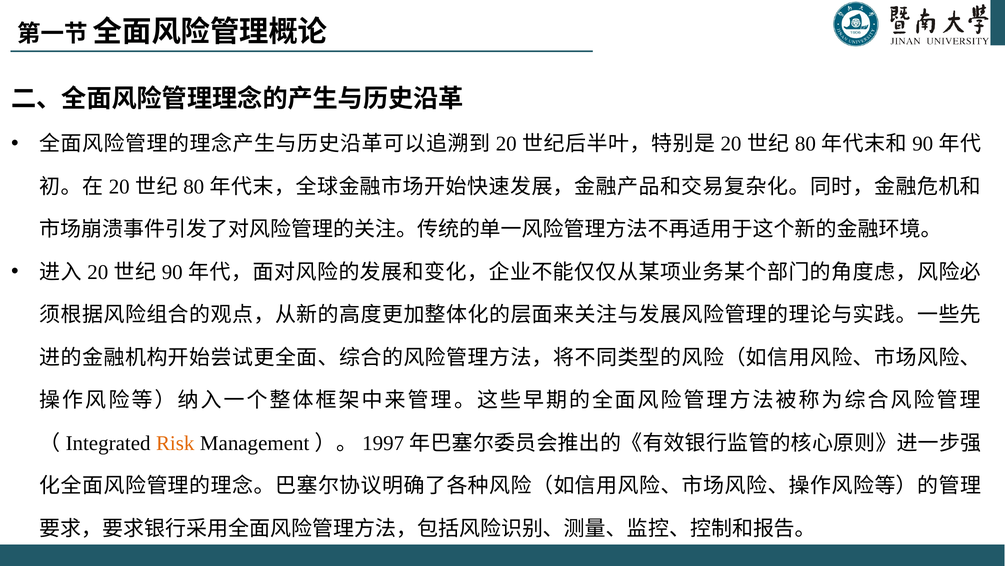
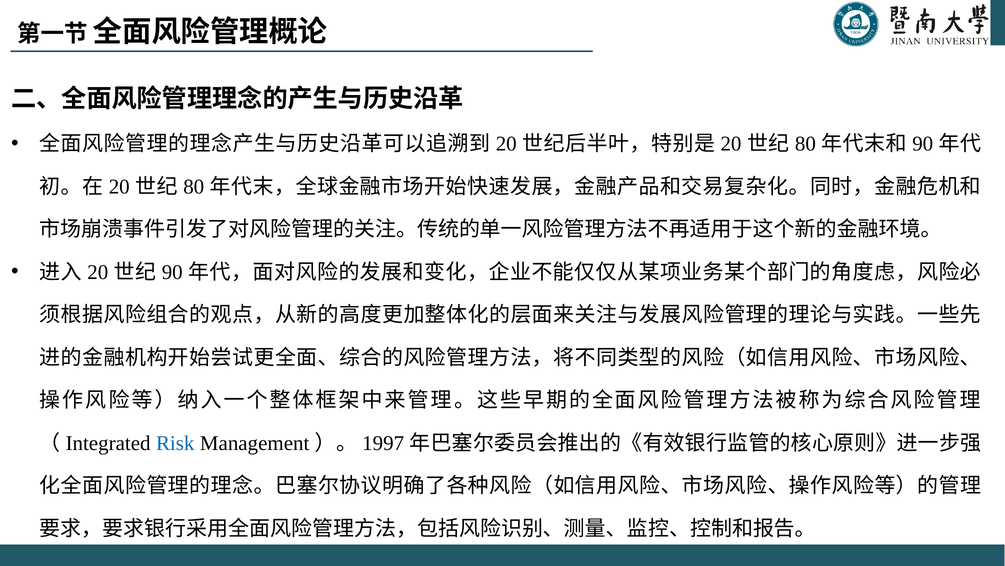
Risk colour: orange -> blue
